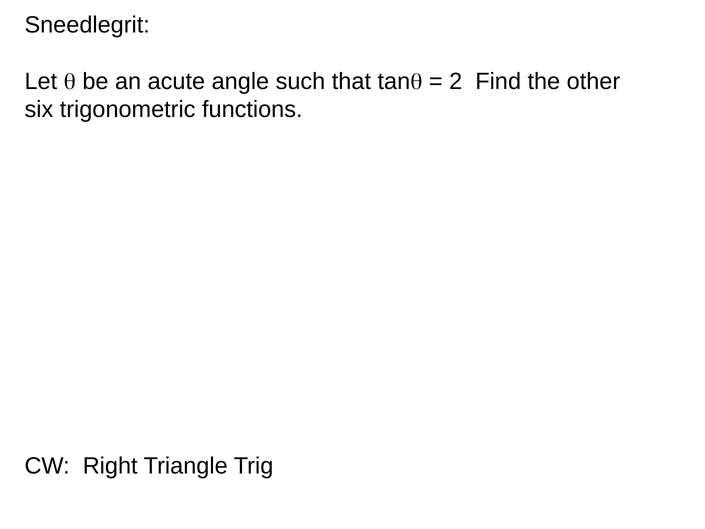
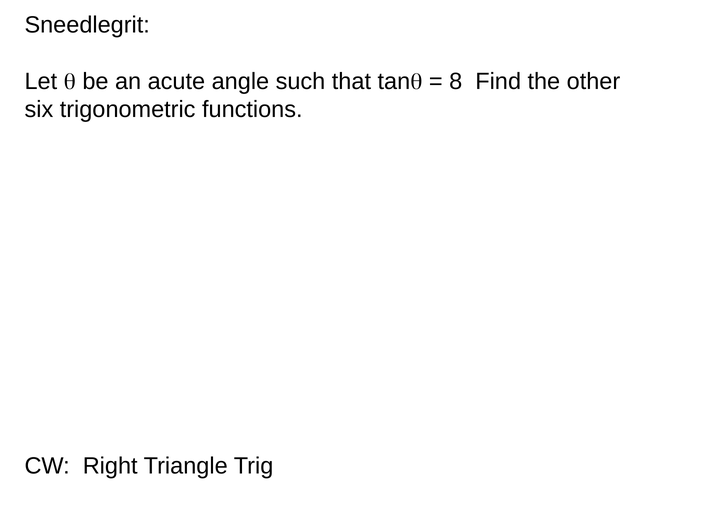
2: 2 -> 8
